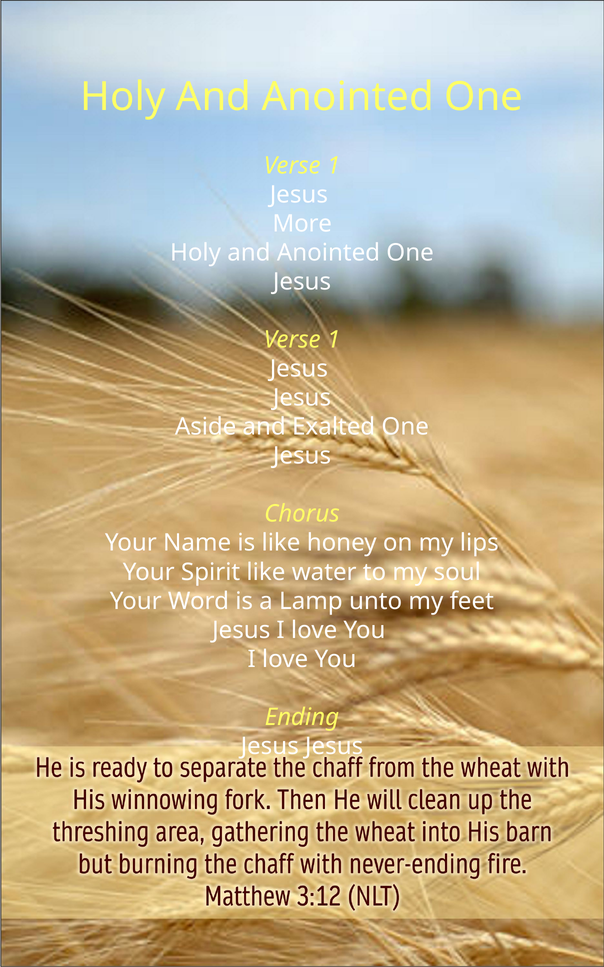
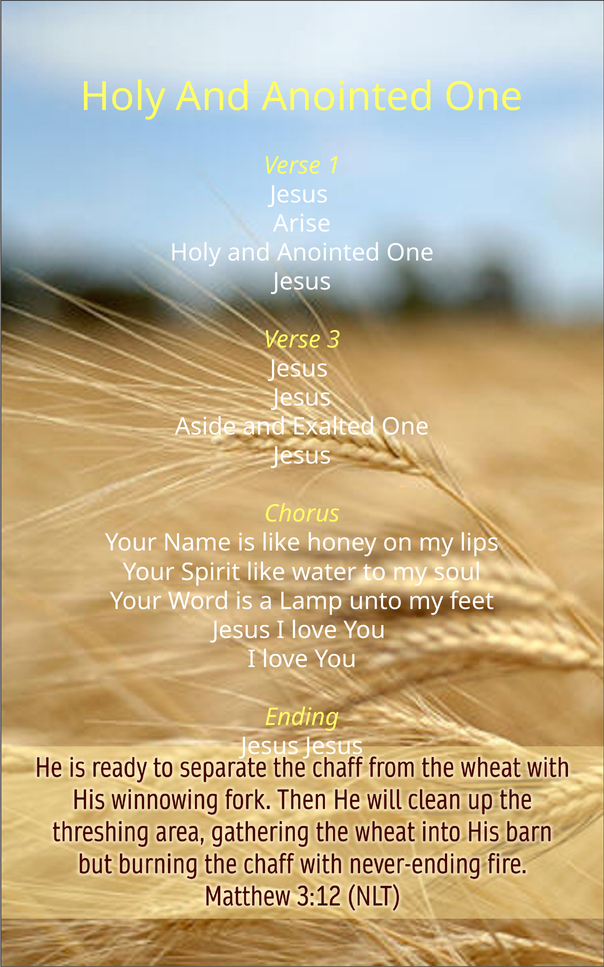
More: More -> Arise
1 at (334, 340): 1 -> 3
